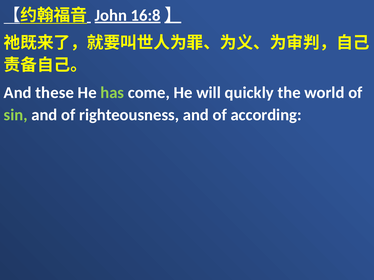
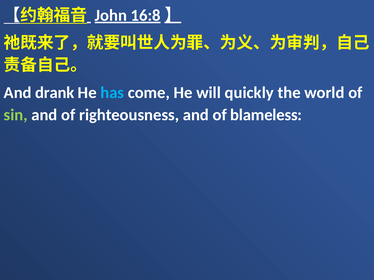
these: these -> drank
has colour: light green -> light blue
according: according -> blameless
